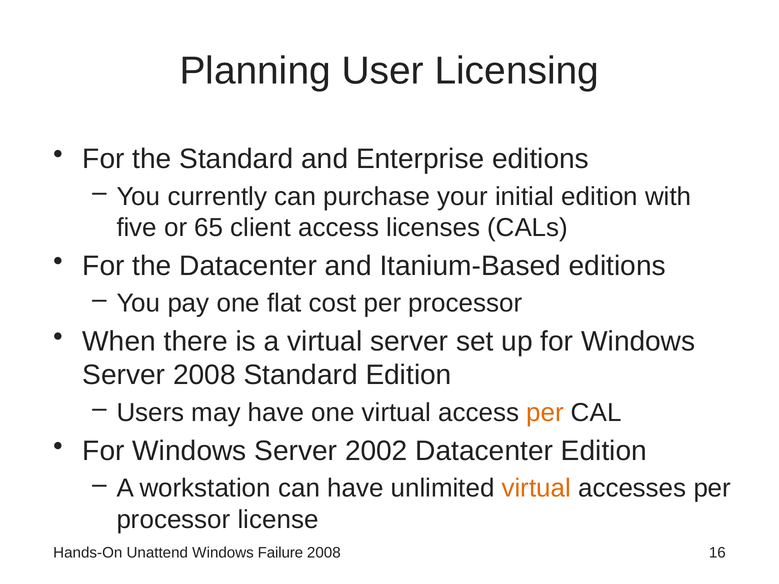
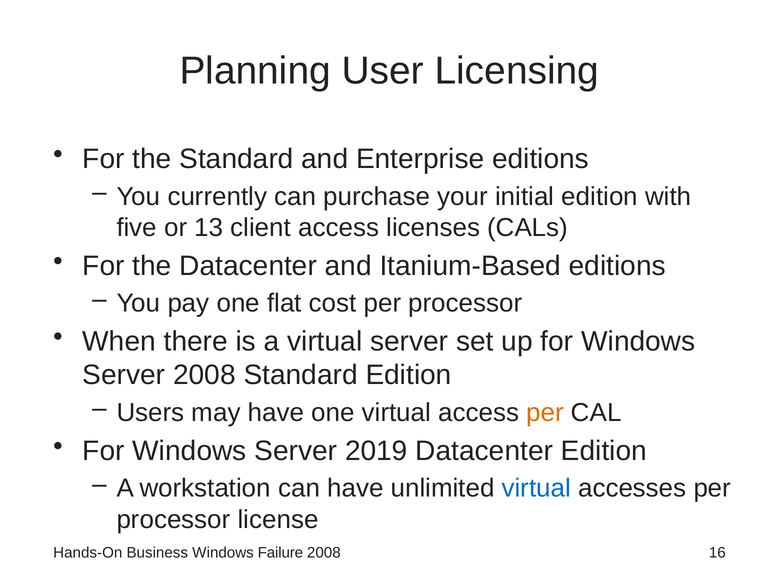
65: 65 -> 13
2002: 2002 -> 2019
virtual at (536, 489) colour: orange -> blue
Unattend: Unattend -> Business
